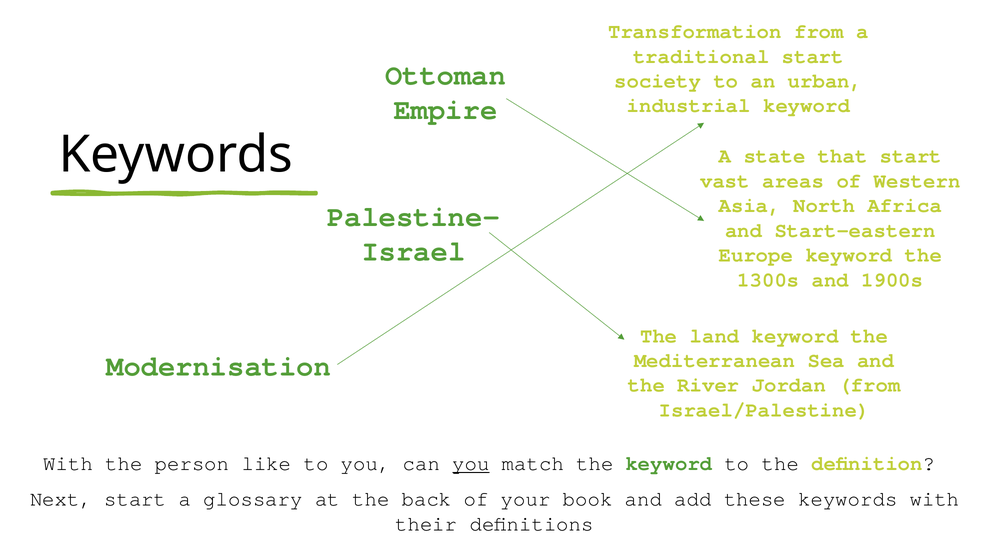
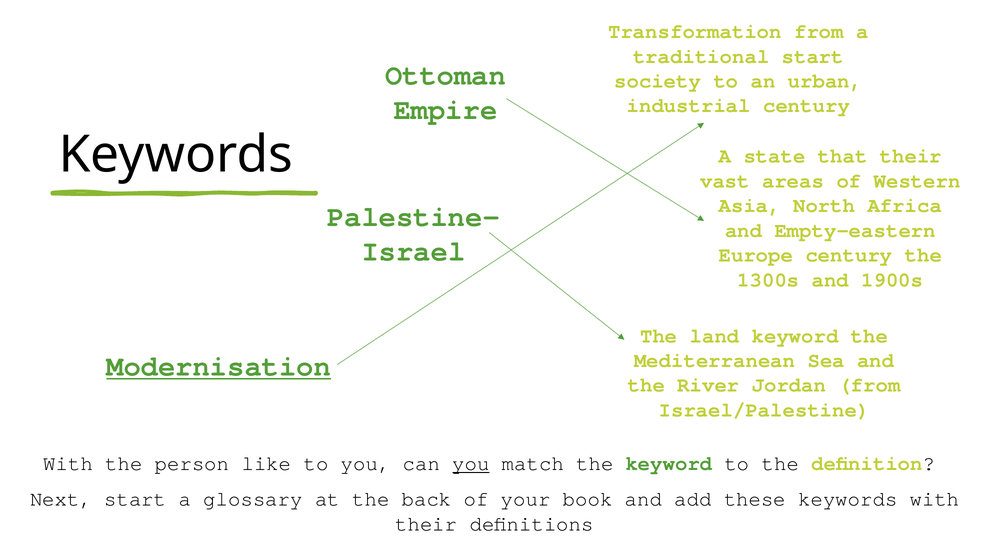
industrial keyword: keyword -> century
that start: start -> their
Start-eastern: Start-eastern -> Empty-eastern
Europe keyword: keyword -> century
Modernisation underline: none -> present
